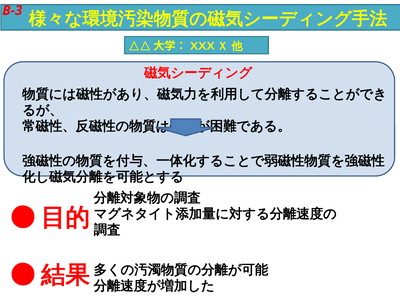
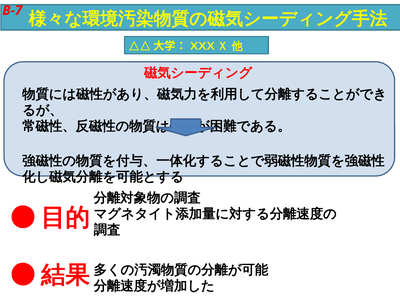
B-3: B-3 -> B-7
